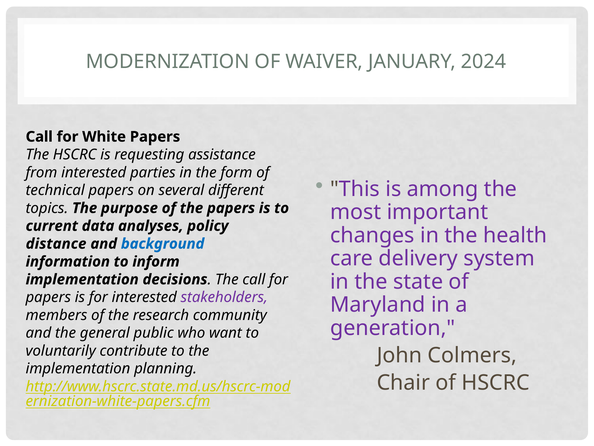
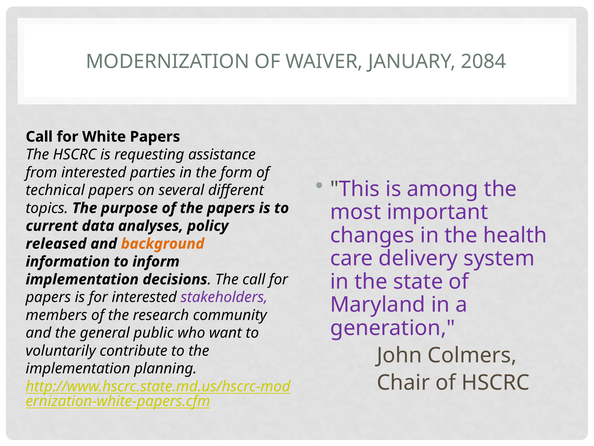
2024: 2024 -> 2084
distance: distance -> released
background colour: blue -> orange
